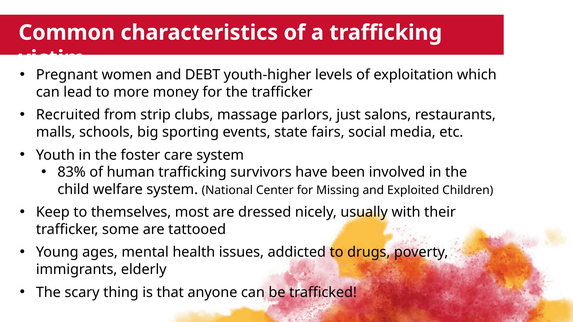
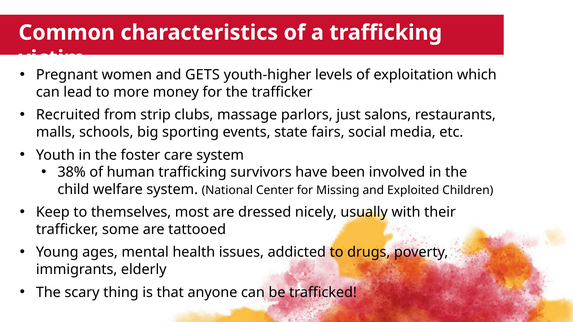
DEBT: DEBT -> GETS
83%: 83% -> 38%
